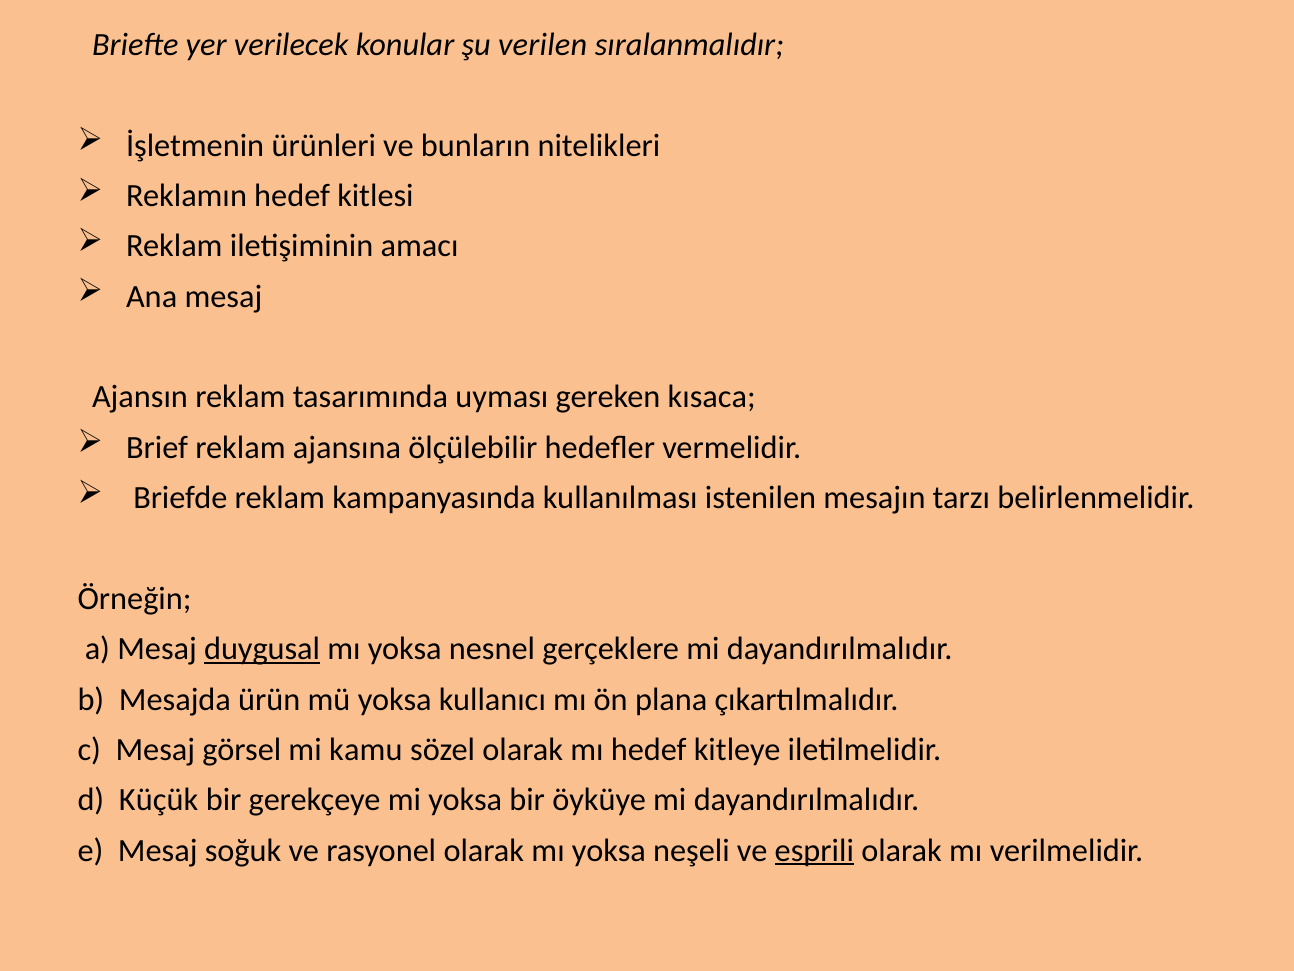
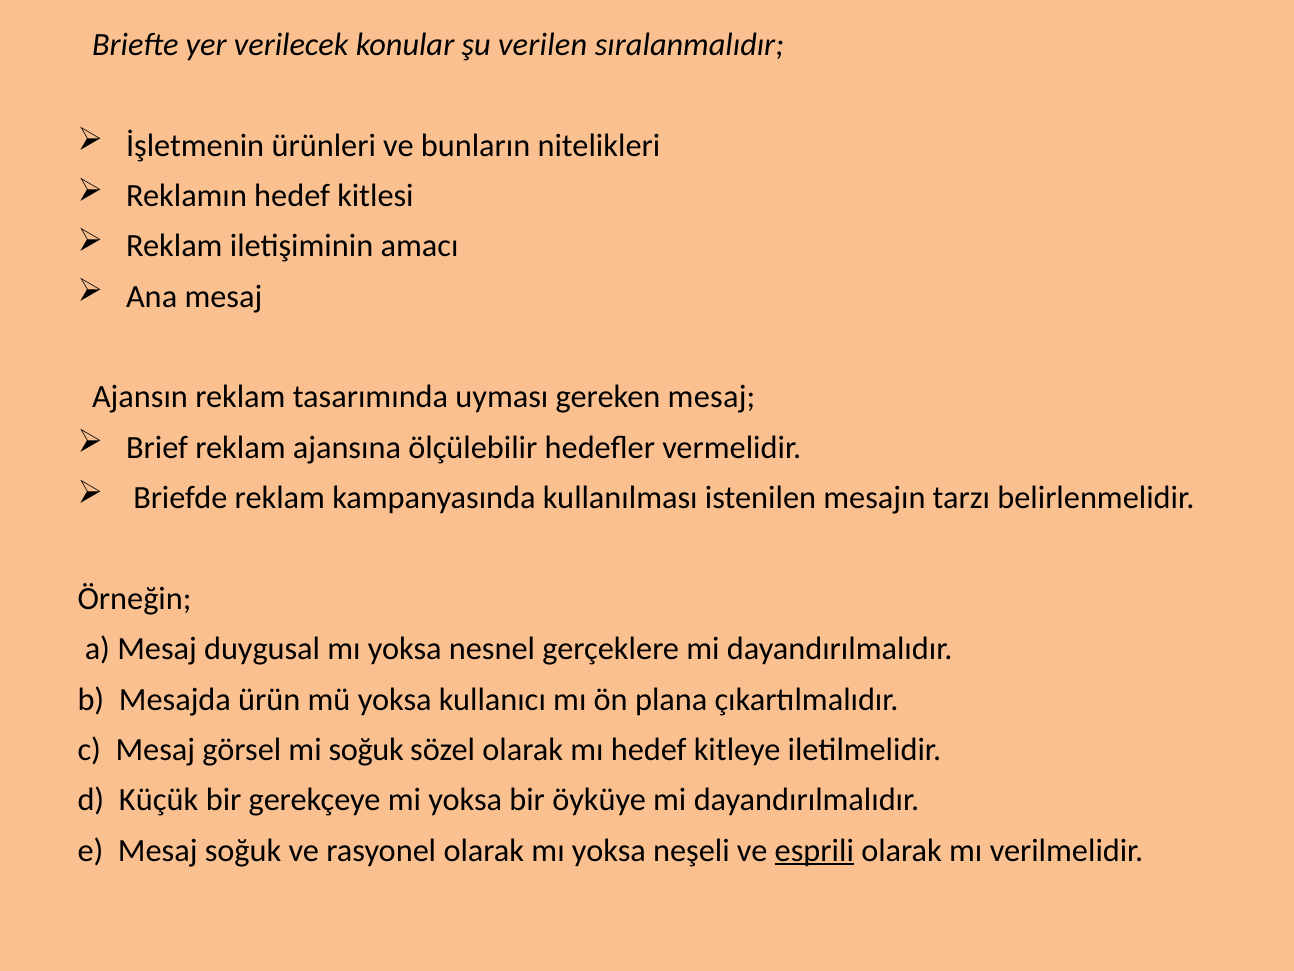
gereken kısaca: kısaca -> mesaj
duygusal underline: present -> none
mi kamu: kamu -> soğuk
